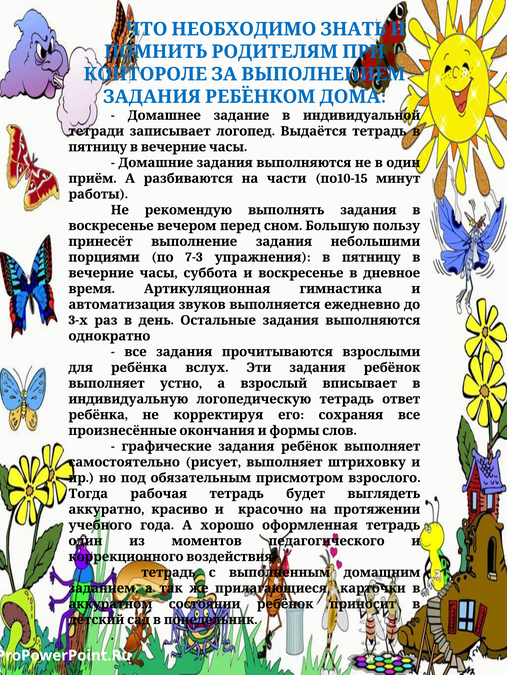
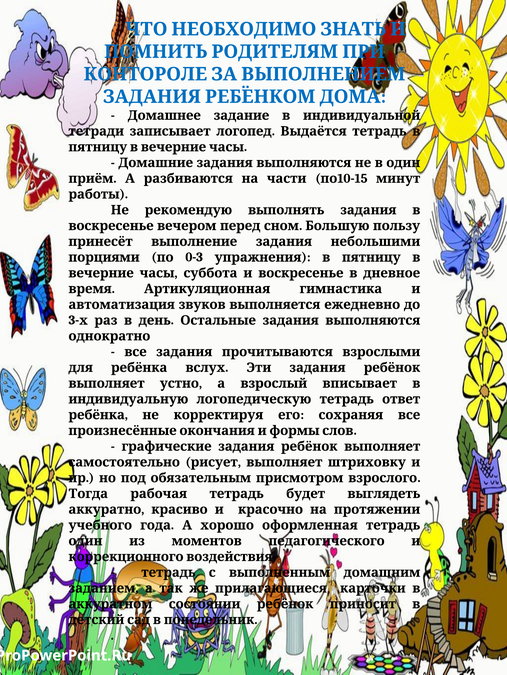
7-3: 7-3 -> 0-3
